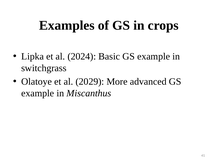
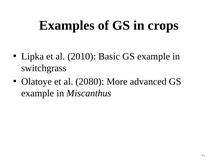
2024: 2024 -> 2010
2029: 2029 -> 2080
